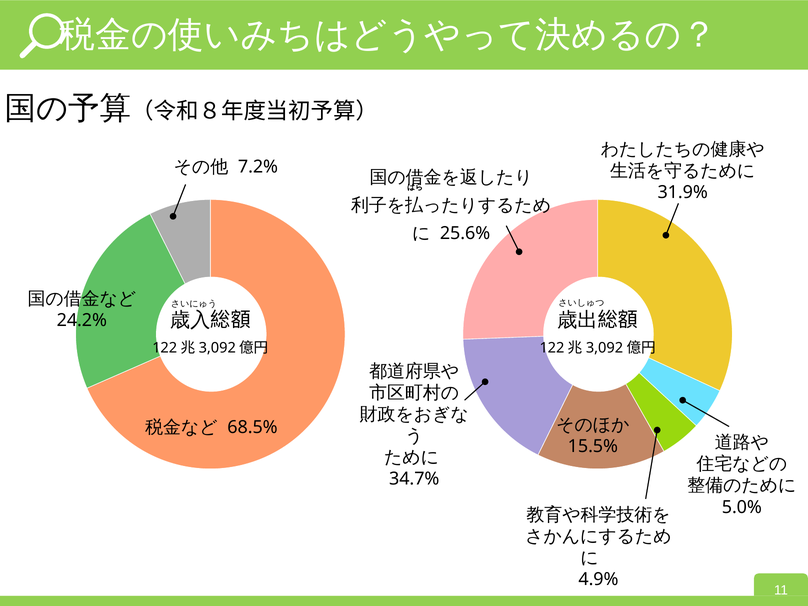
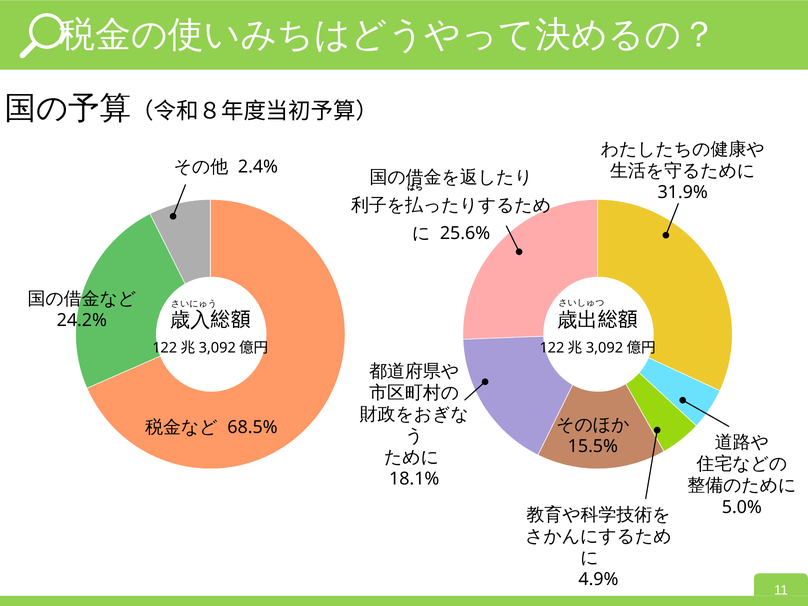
7.2%: 7.2% -> 2.4%
34.7%: 34.7% -> 18.1%
